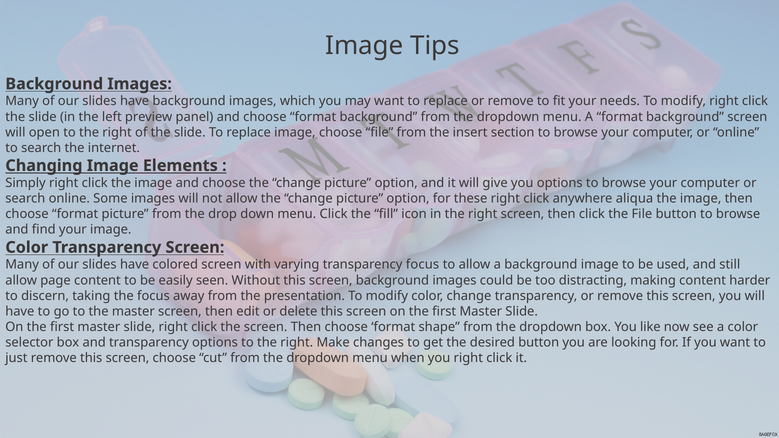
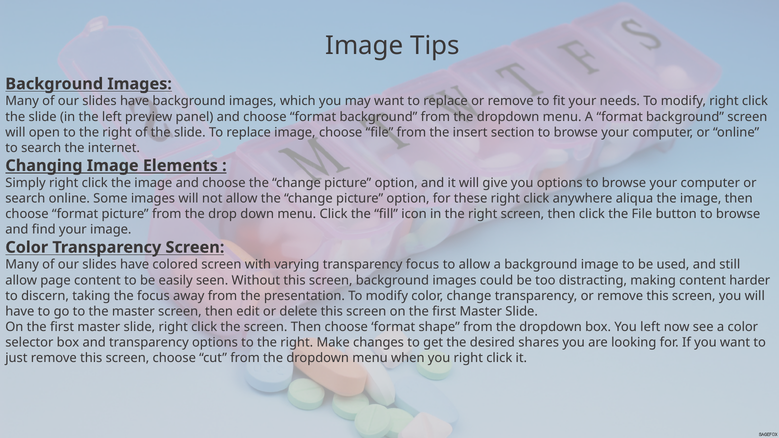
You like: like -> left
desired button: button -> shares
